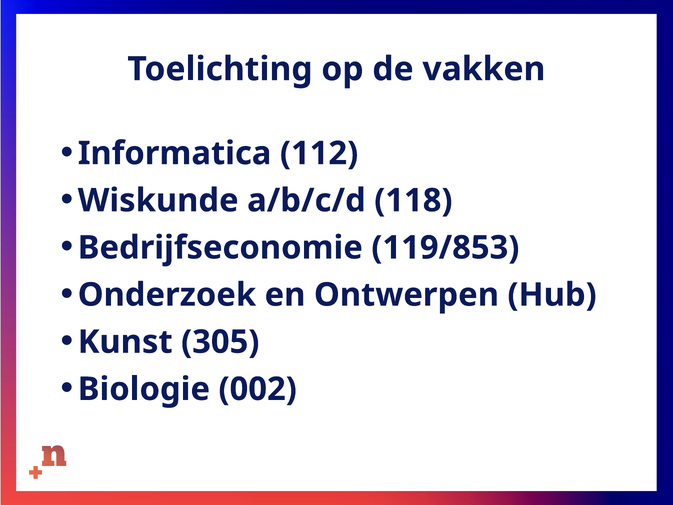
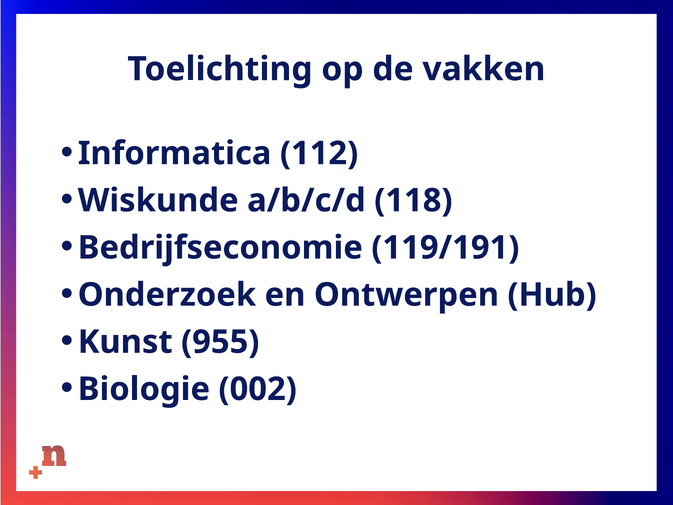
119/853: 119/853 -> 119/191
305: 305 -> 955
